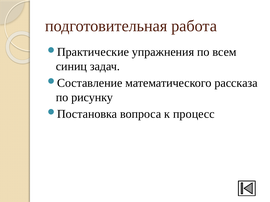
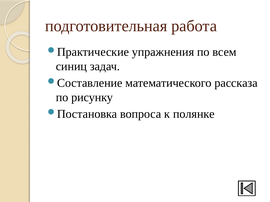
процесс: процесс -> полянке
